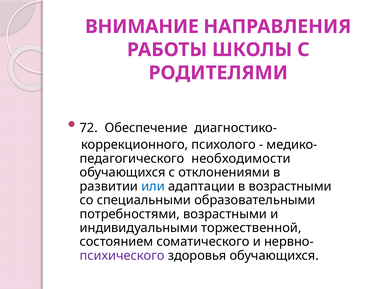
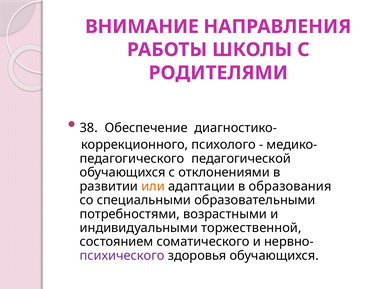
72: 72 -> 38
необходимости: необходимости -> педагогической
или colour: blue -> orange
в возрастными: возрастными -> образования
